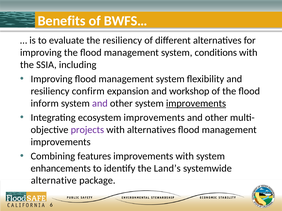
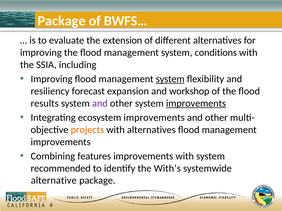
Benefits at (62, 21): Benefits -> Package
the resiliency: resiliency -> extension
system at (170, 79) underline: none -> present
confirm: confirm -> forecast
inform: inform -> results
projects colour: purple -> orange
enhancements: enhancements -> recommended
Land’s: Land’s -> With’s
